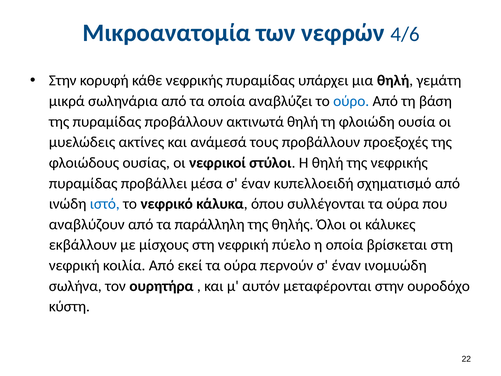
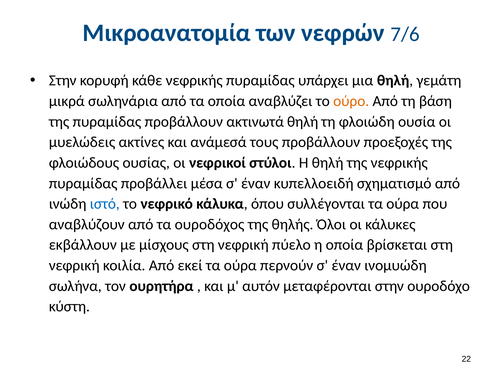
4/6: 4/6 -> 7/6
ούρο colour: blue -> orange
παράλληλη: παράλληλη -> ουροδόχος
